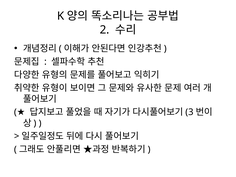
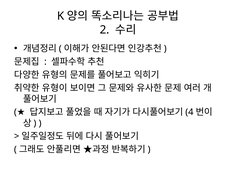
3: 3 -> 4
